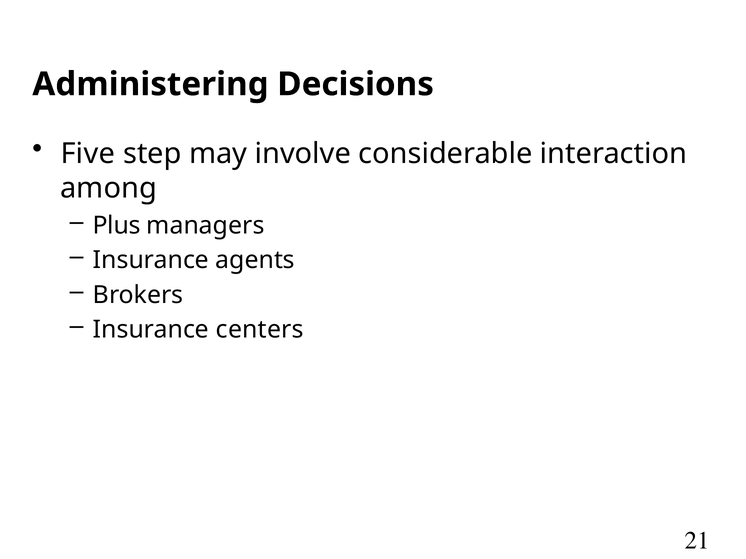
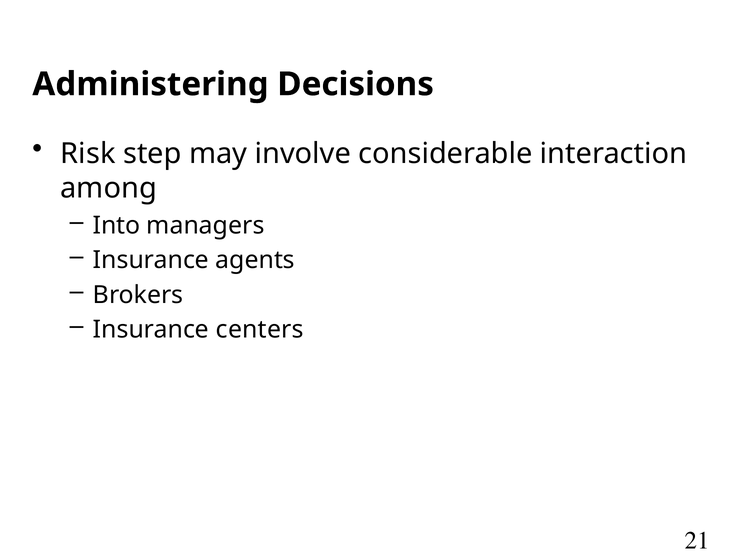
Five: Five -> Risk
Plus: Plus -> Into
